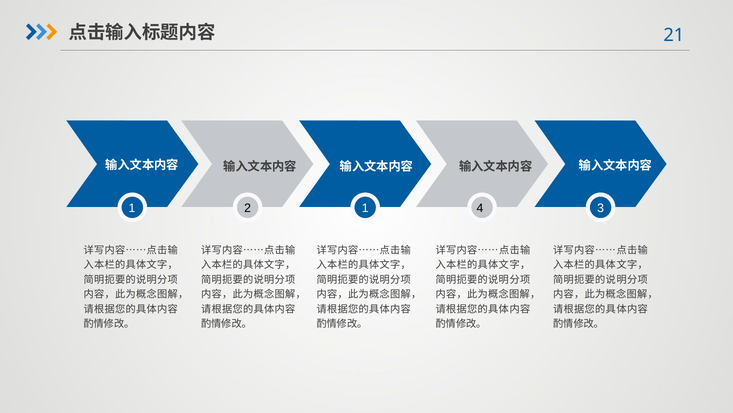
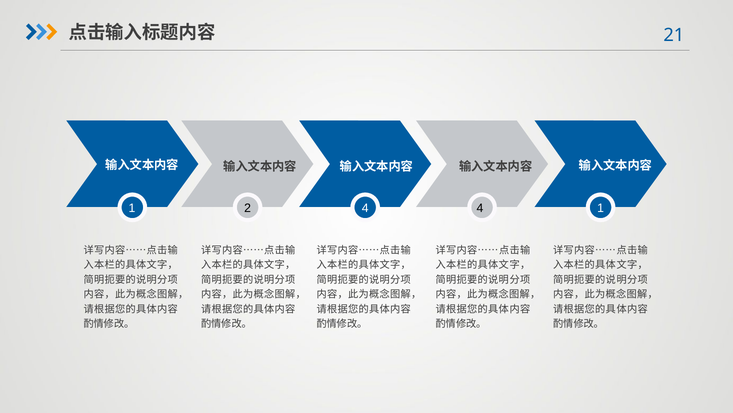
2 1: 1 -> 4
4 3: 3 -> 1
